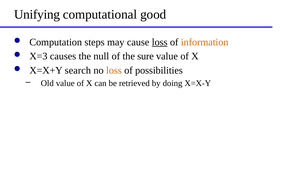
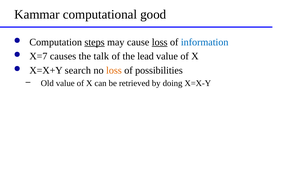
Unifying: Unifying -> Kammar
steps underline: none -> present
information colour: orange -> blue
X=3: X=3 -> X=7
null: null -> talk
sure: sure -> lead
